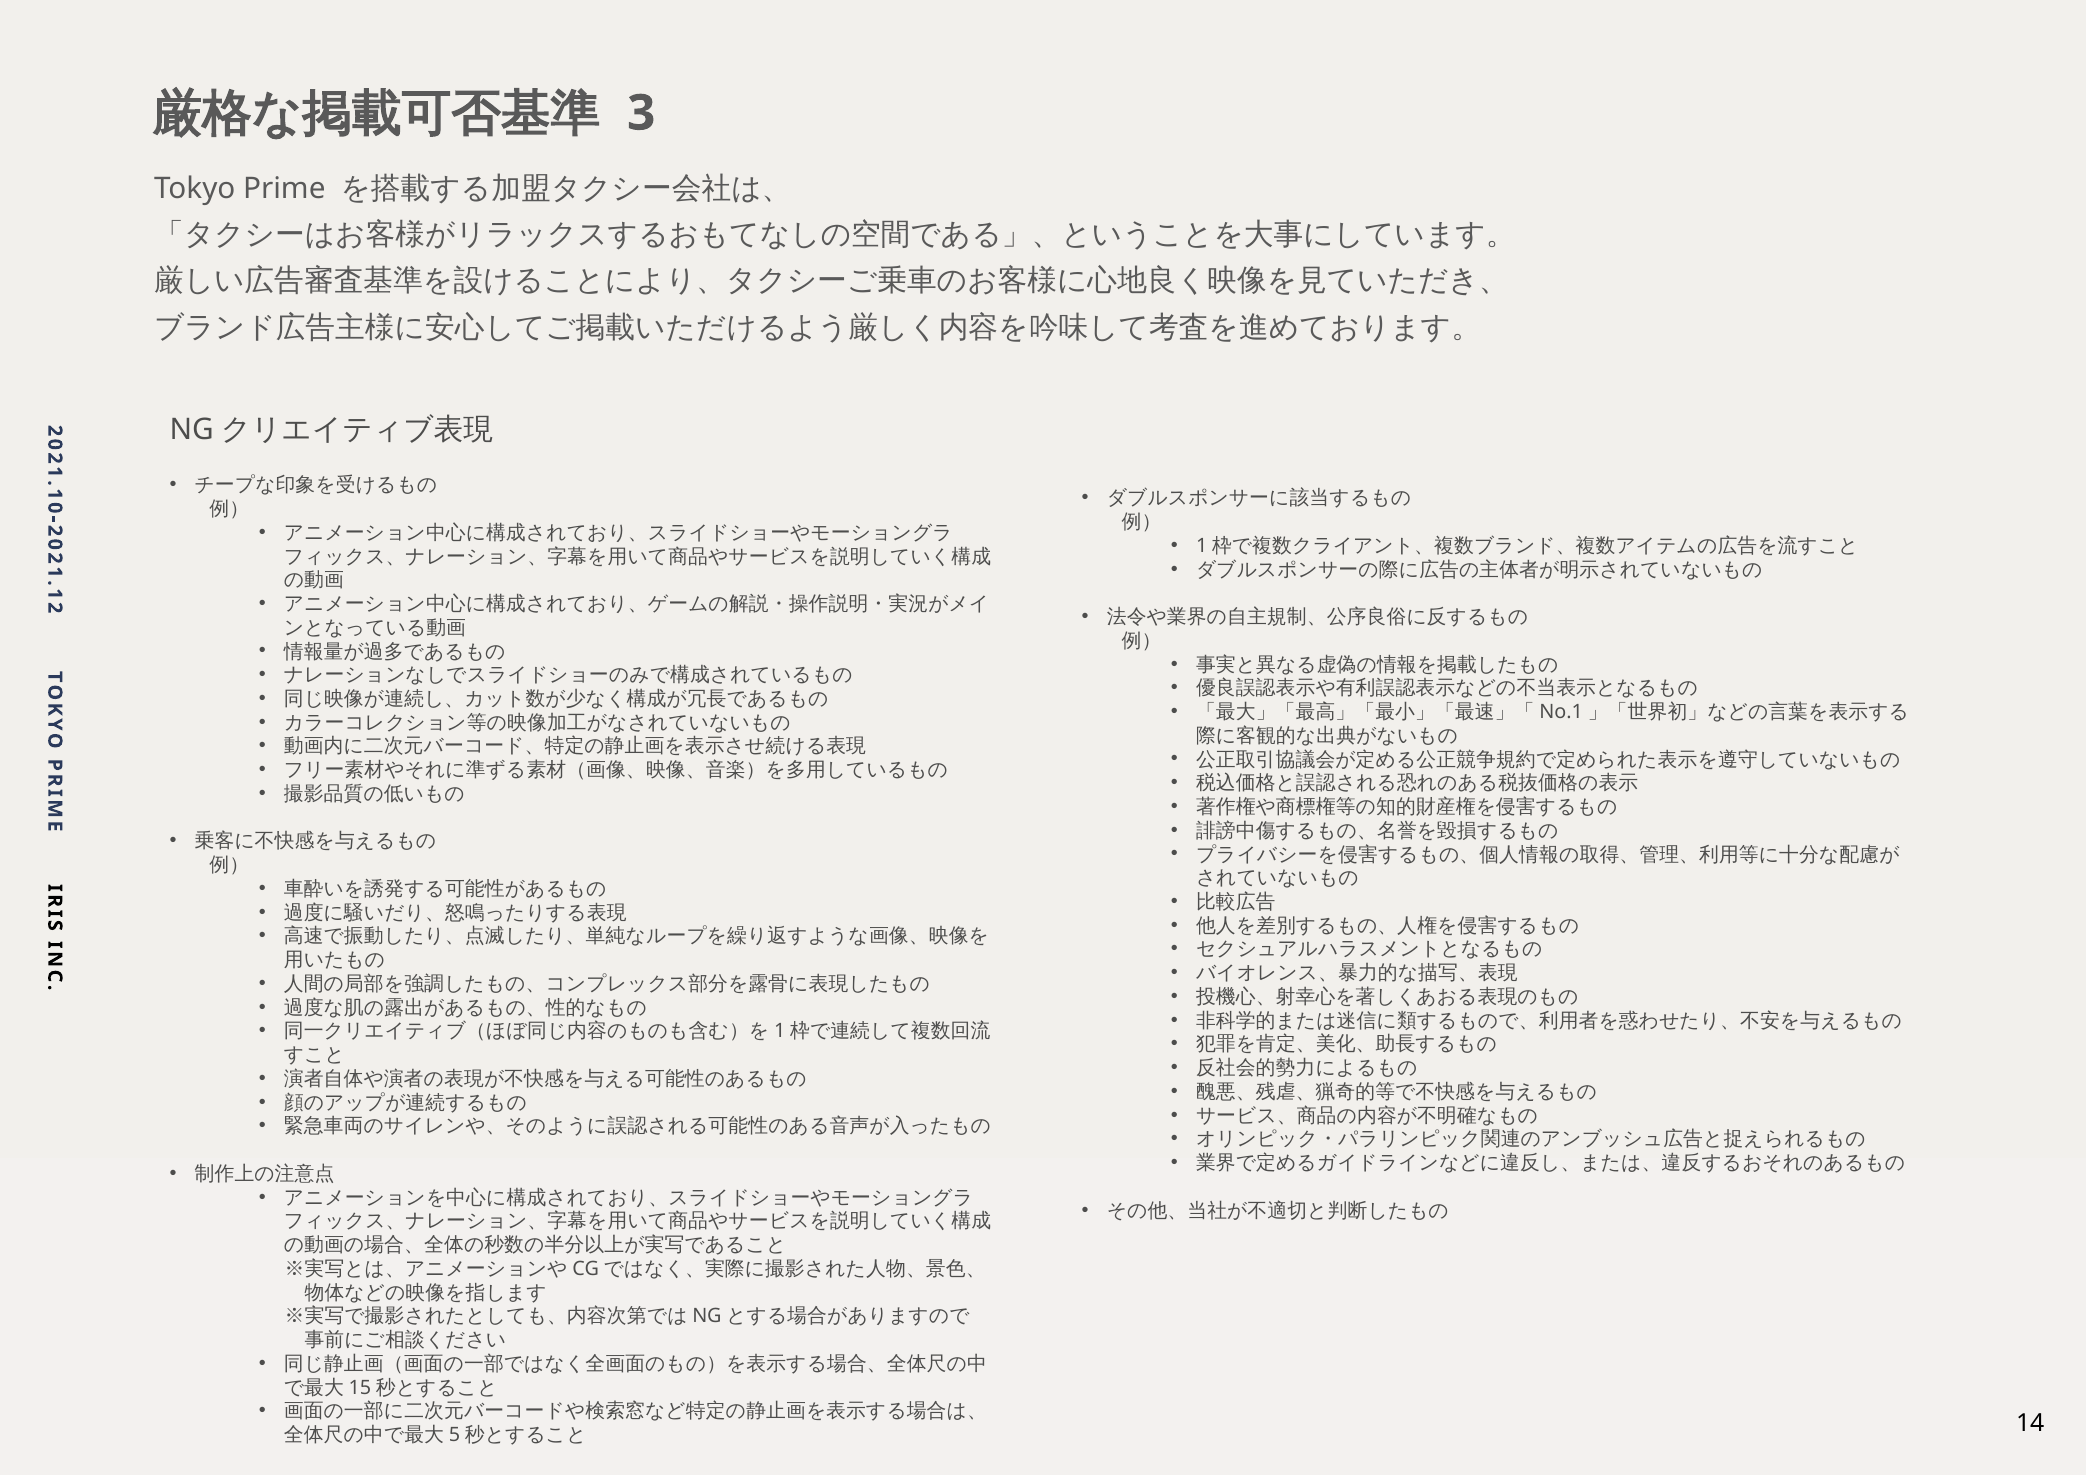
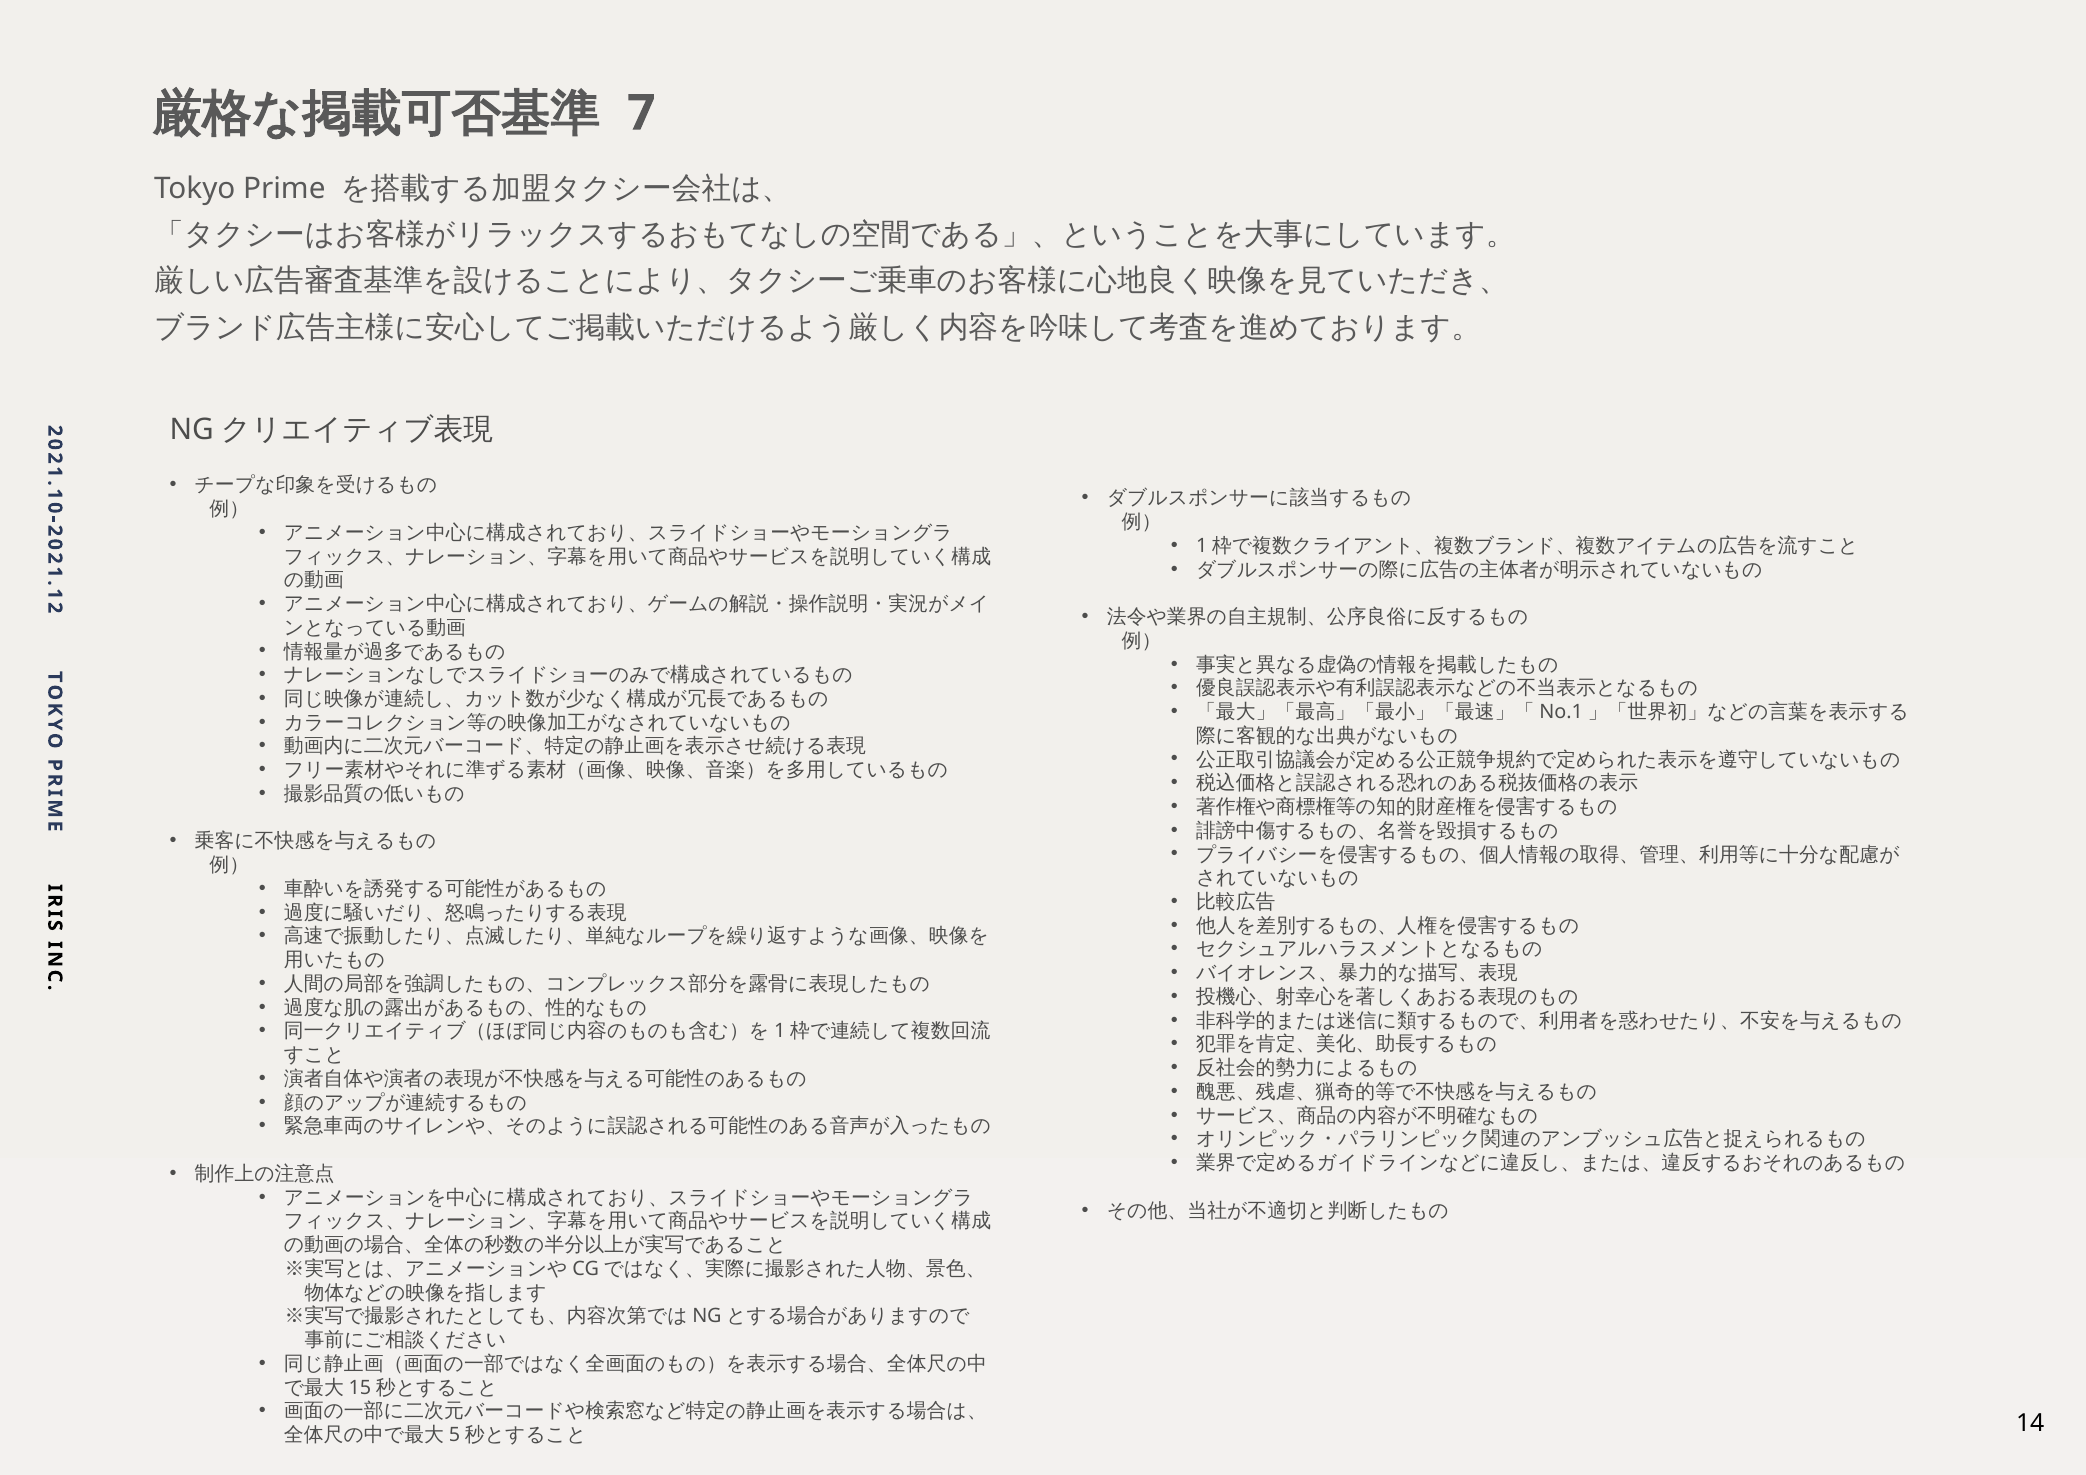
3: 3 -> 7
